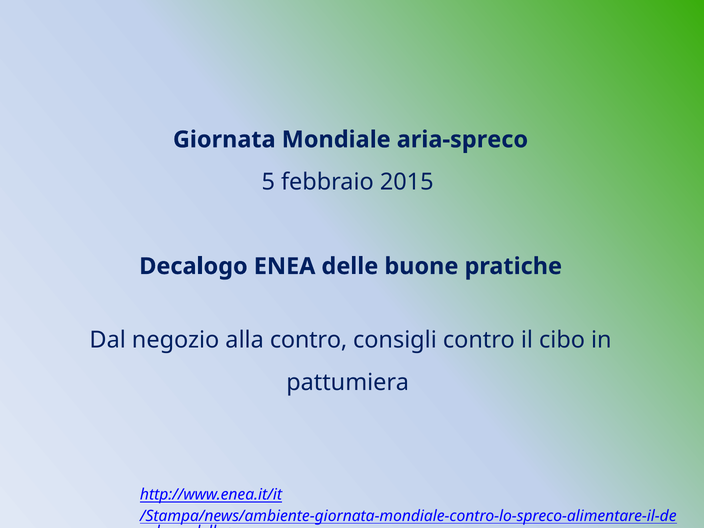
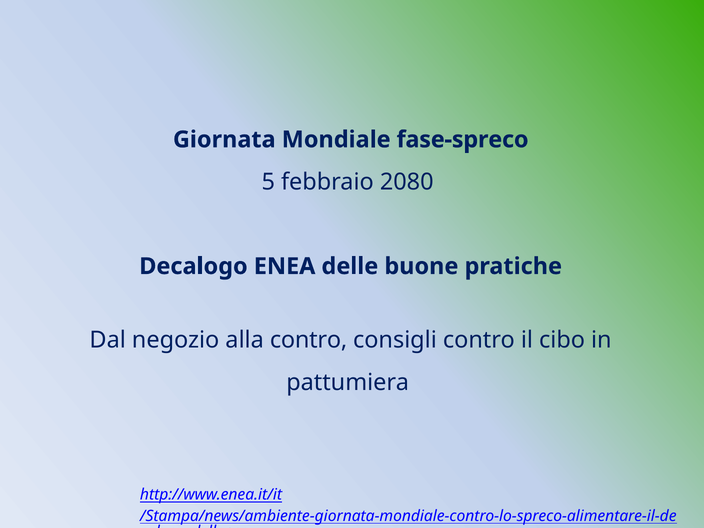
aria-spreco: aria-spreco -> fase-spreco
2015: 2015 -> 2080
